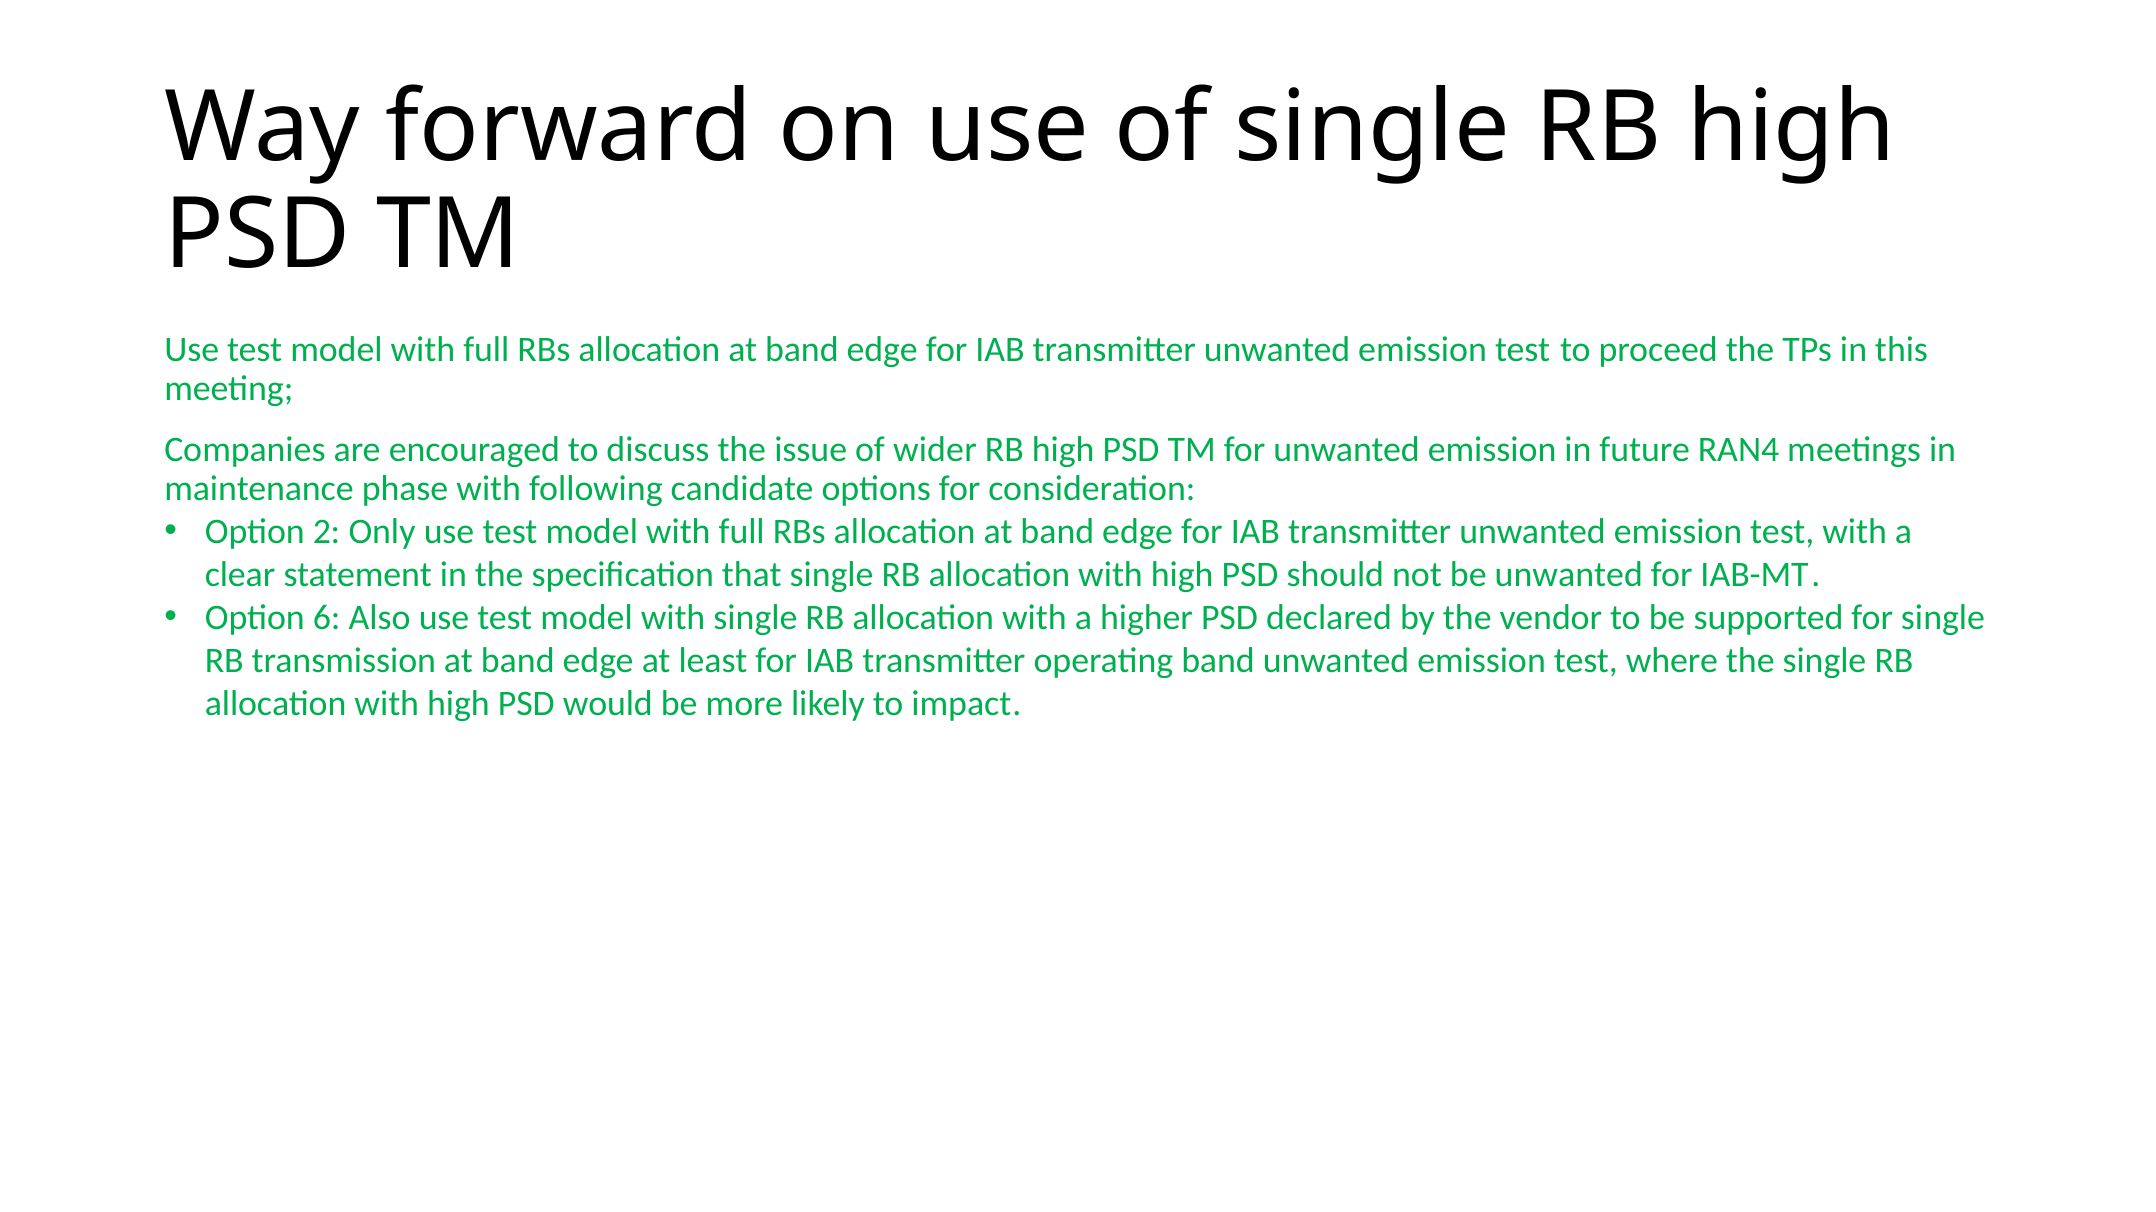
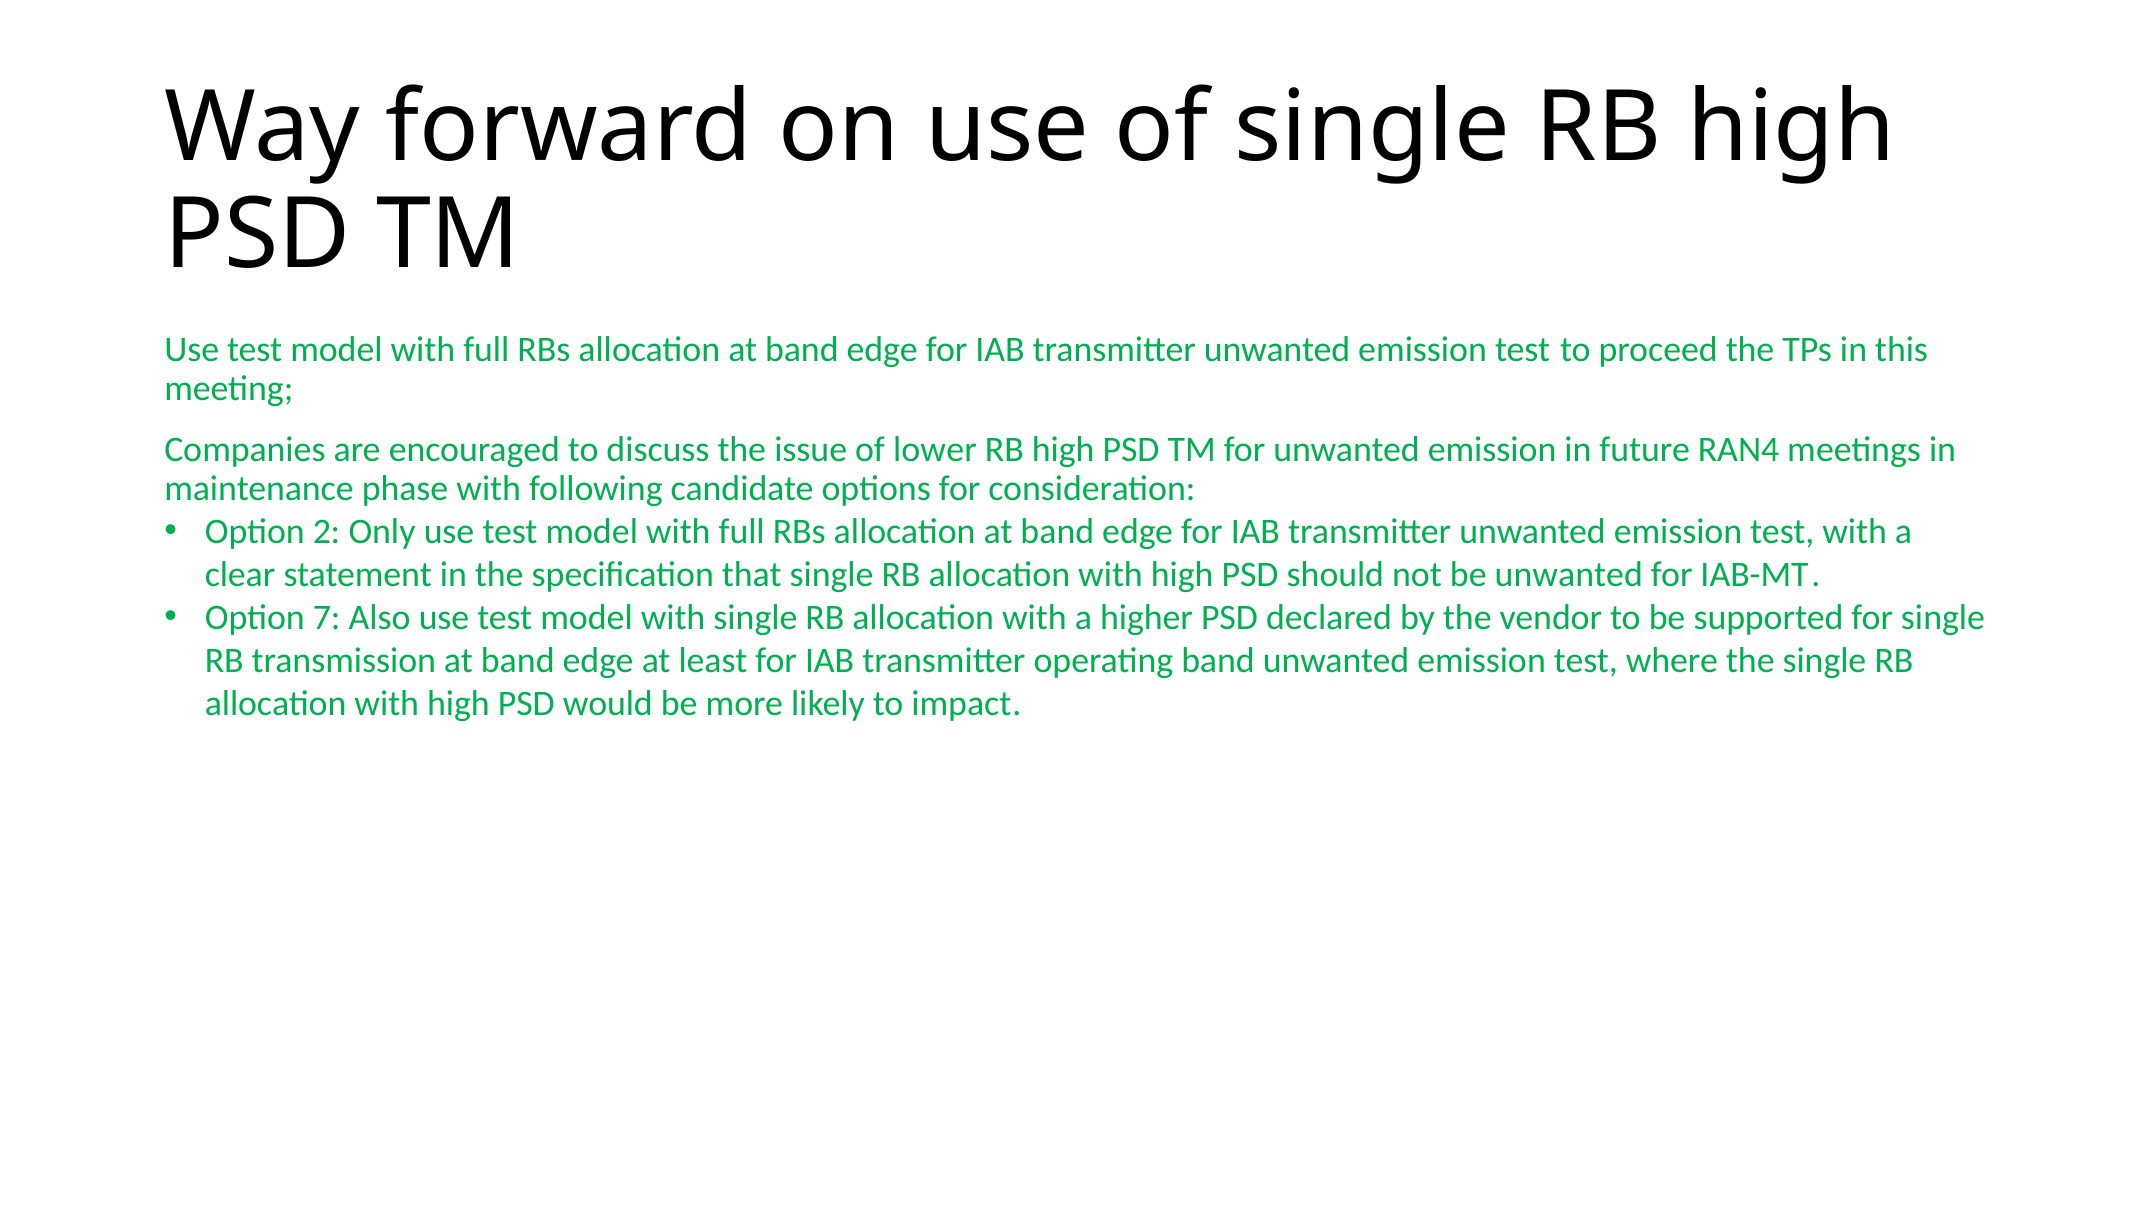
wider: wider -> lower
6: 6 -> 7
